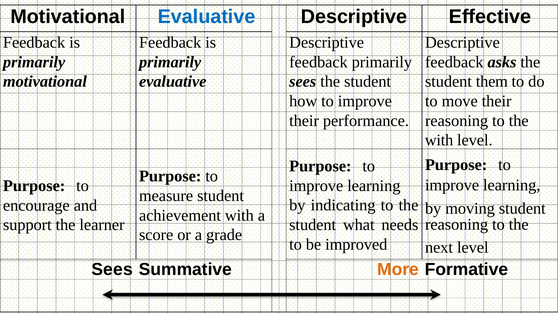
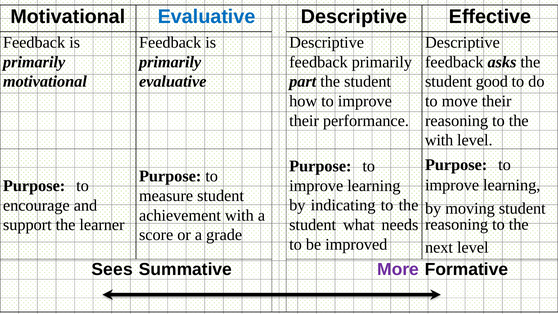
sees at (303, 82): sees -> part
them: them -> good
More colour: orange -> purple
